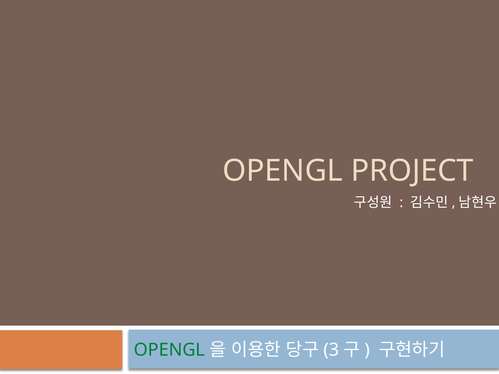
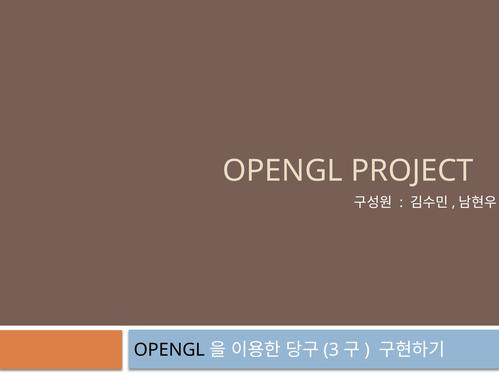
OPENGL at (169, 350) colour: green -> black
